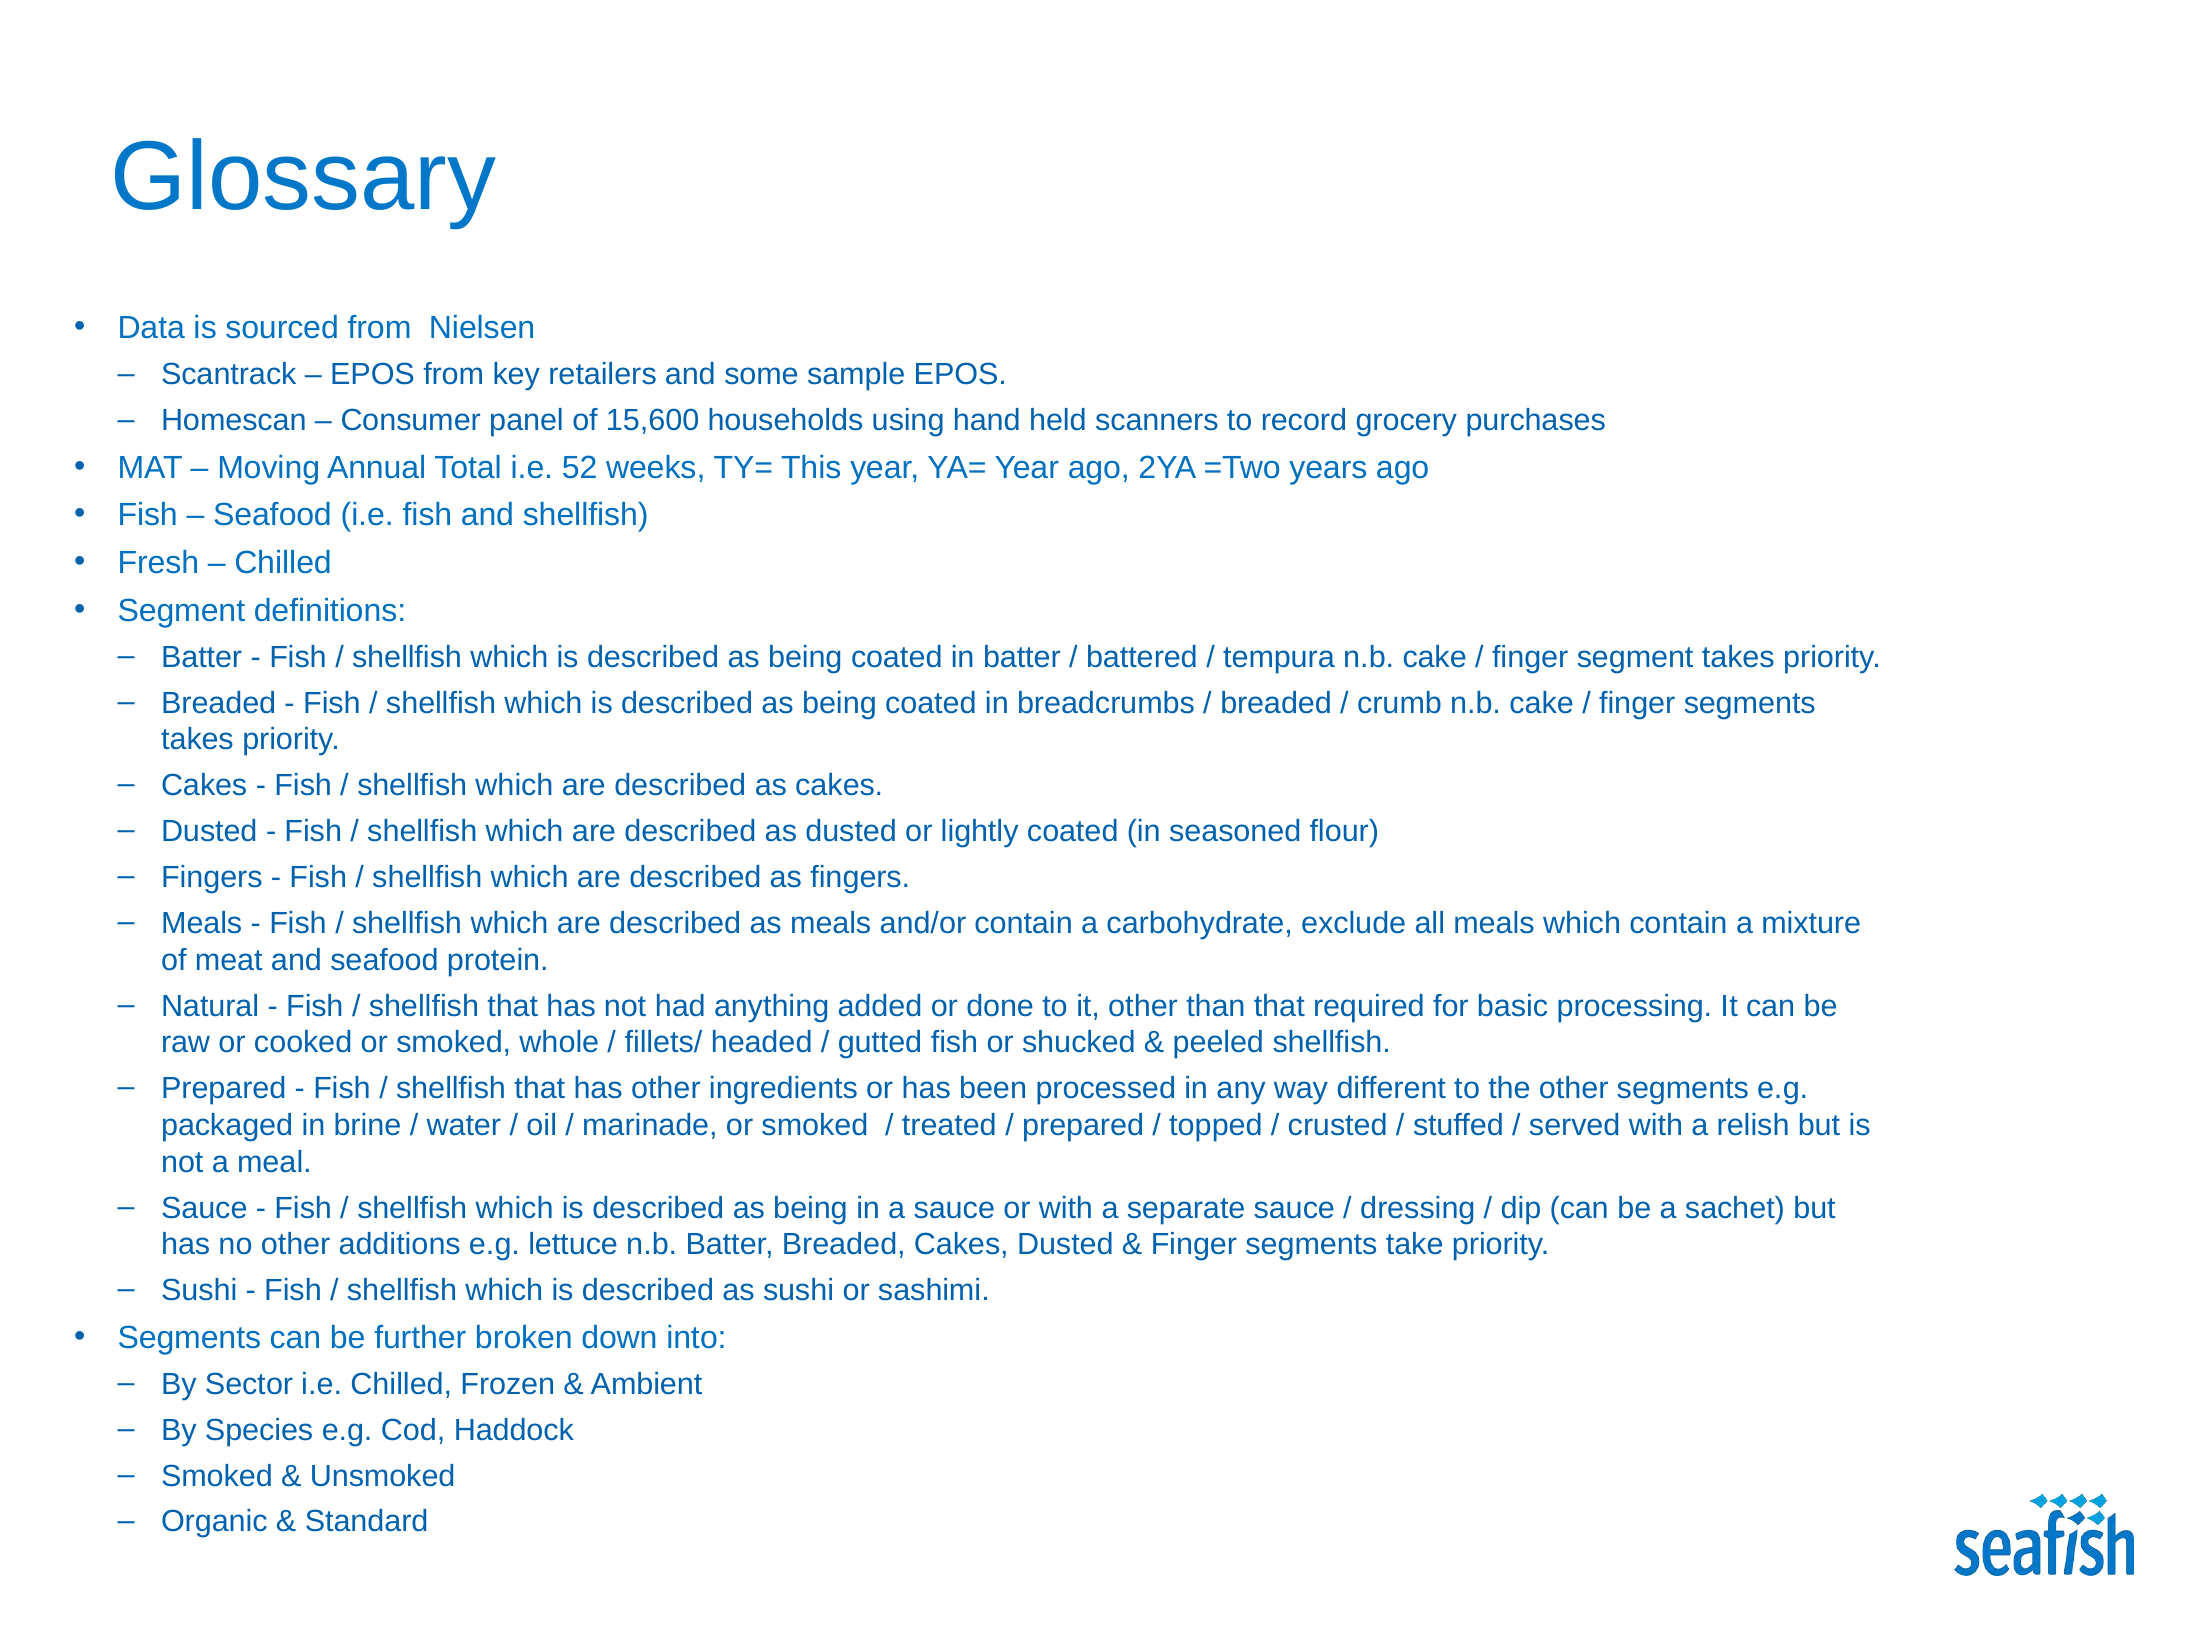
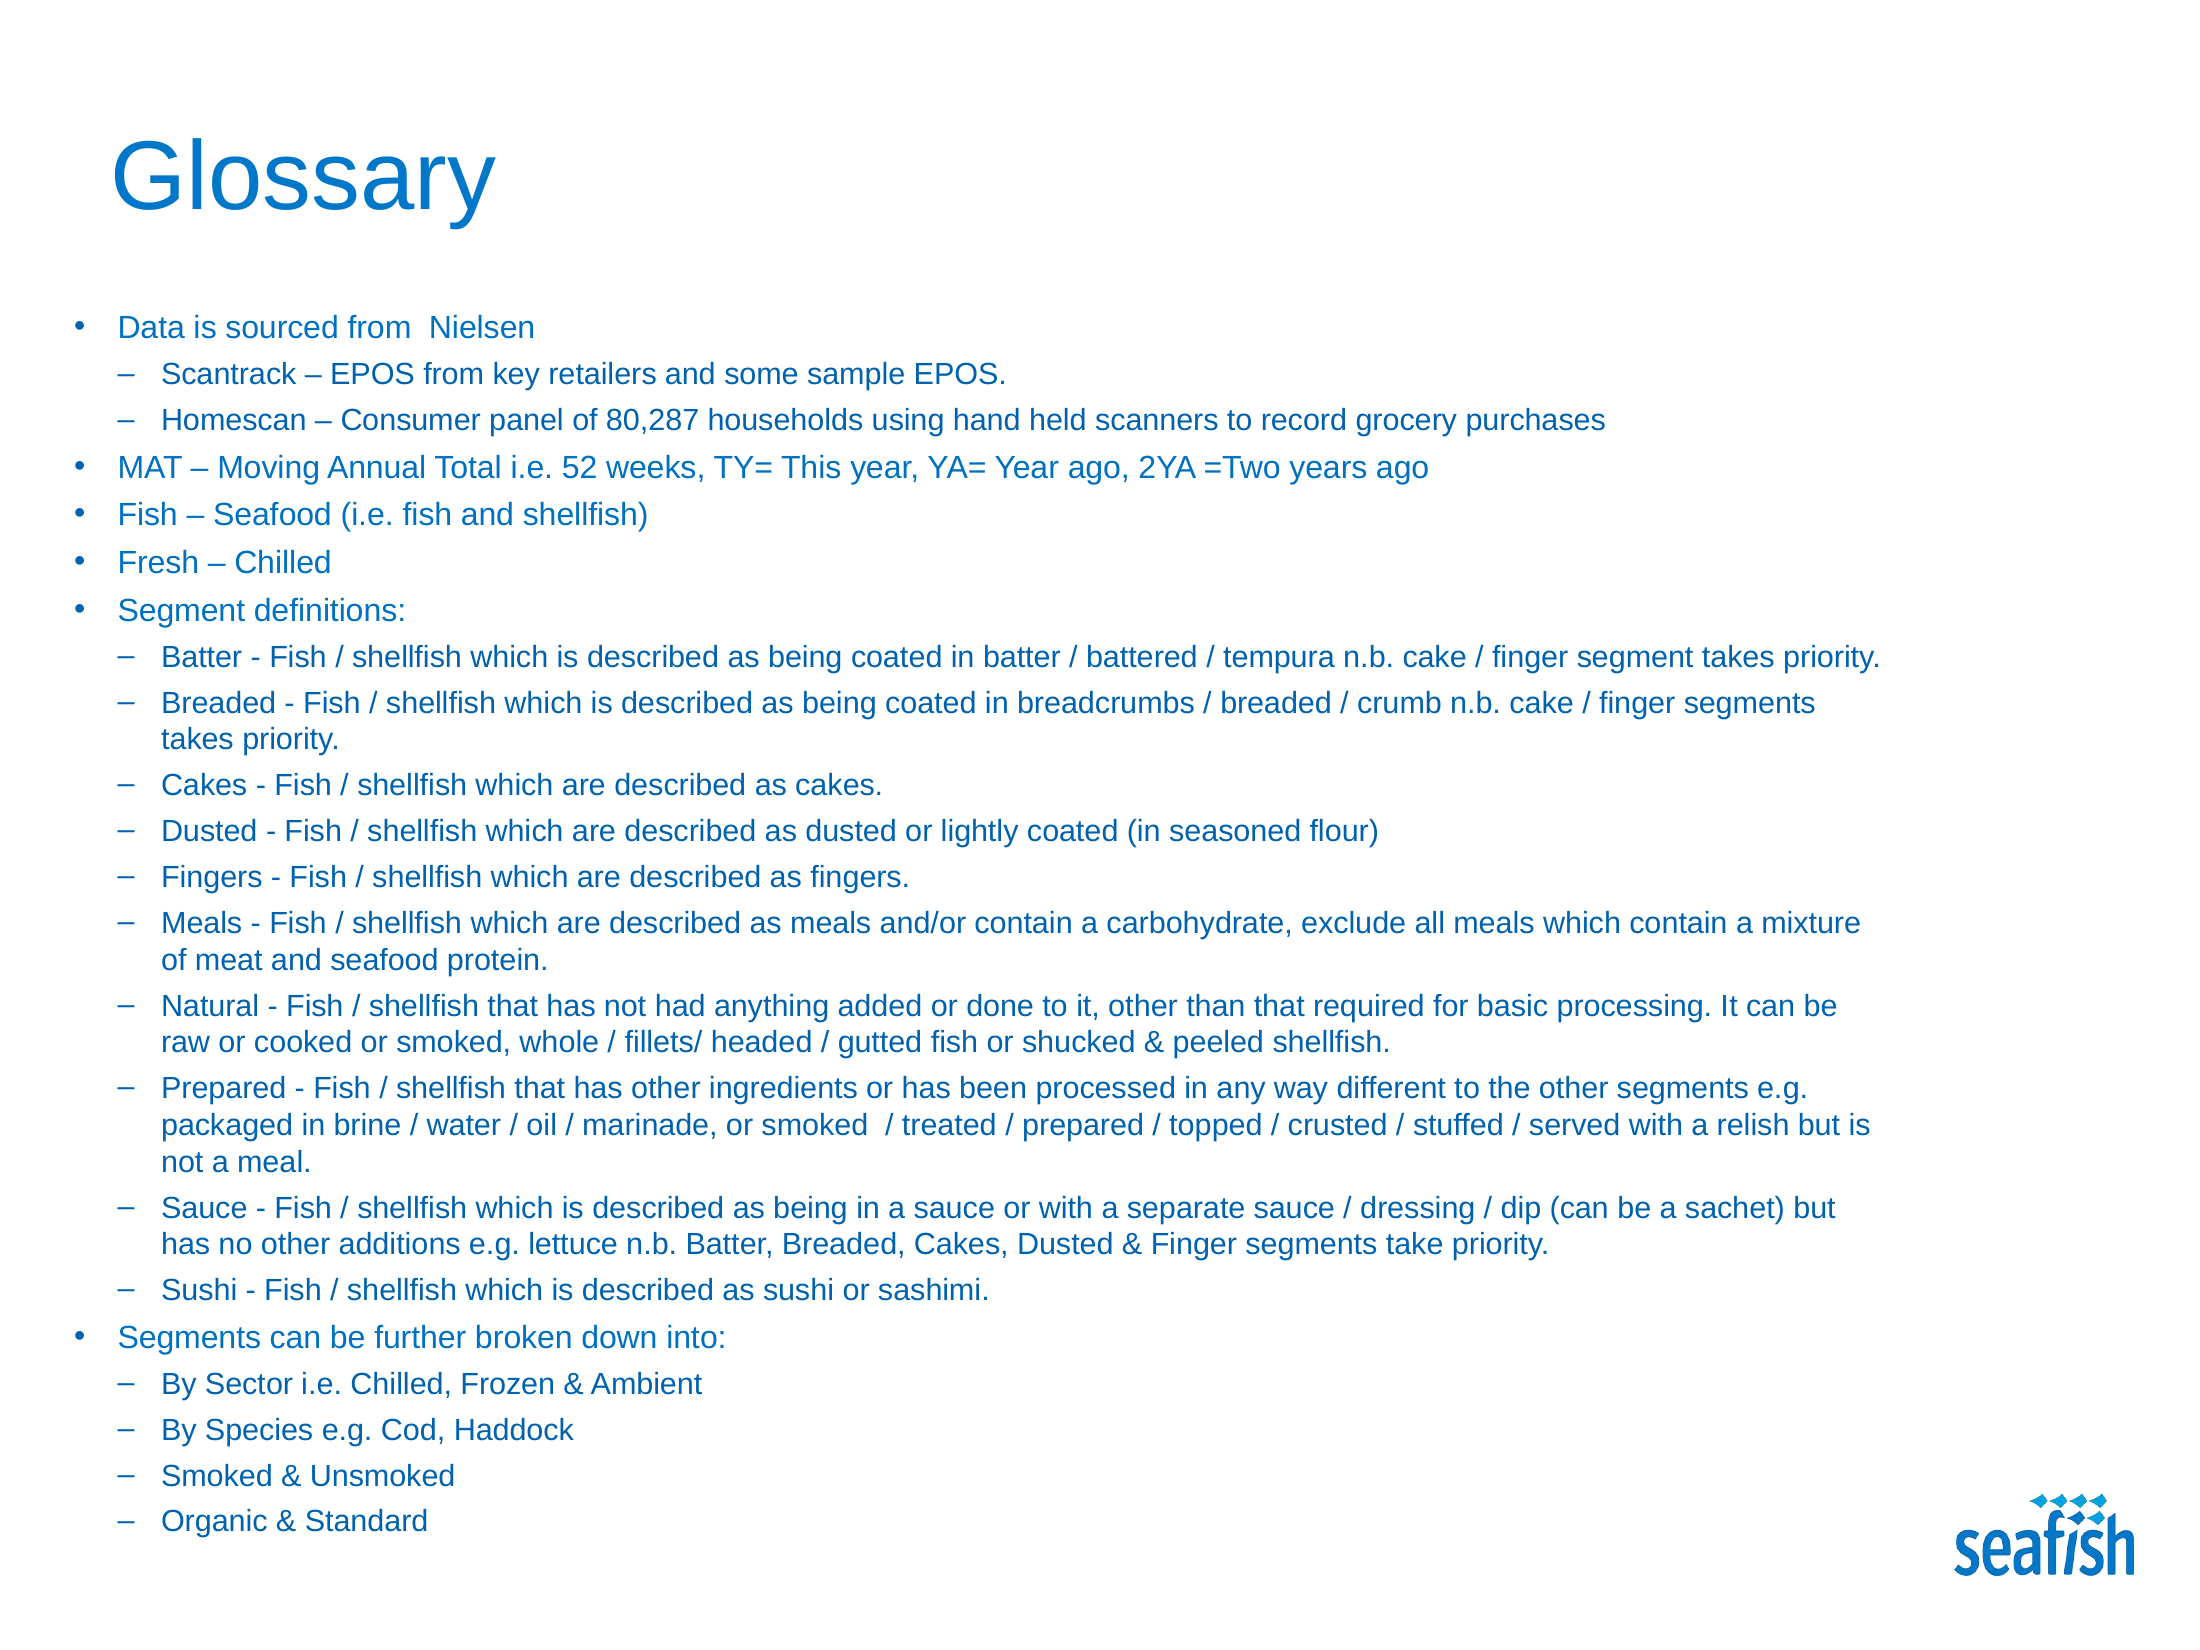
15,600: 15,600 -> 80,287
